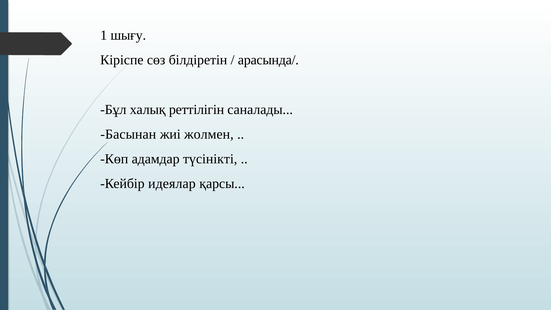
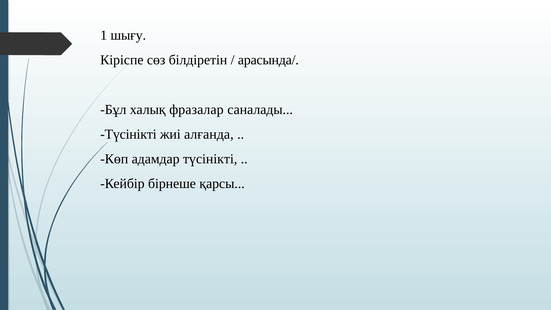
реттілігін: реттілігін -> фразалар
Басынан at (128, 134): Басынан -> Түсінікті
жолмен: жолмен -> алғанда
идеялар: идеялар -> бірнеше
